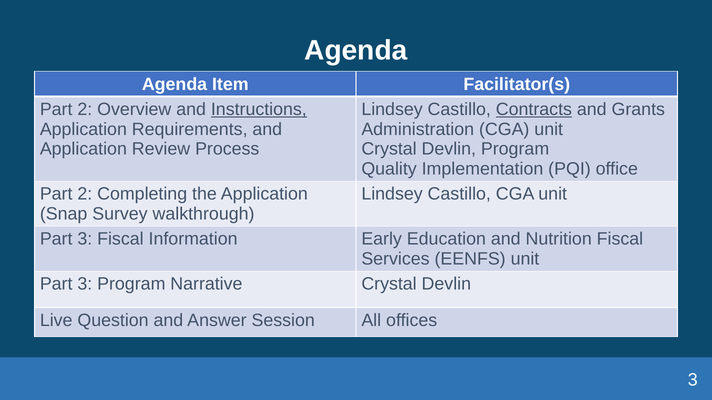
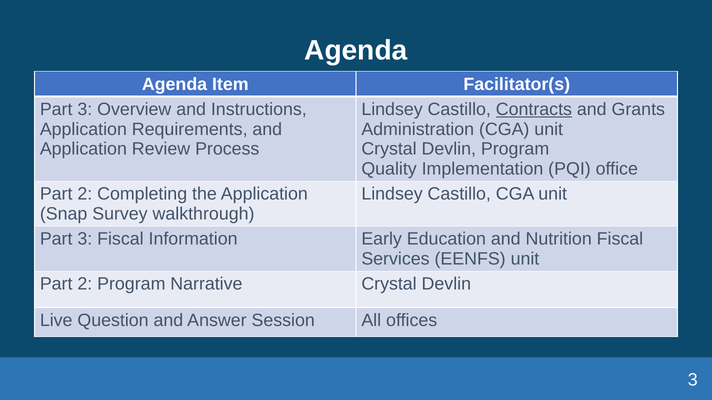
2 at (85, 110): 2 -> 3
Instructions underline: present -> none
3 at (85, 284): 3 -> 2
